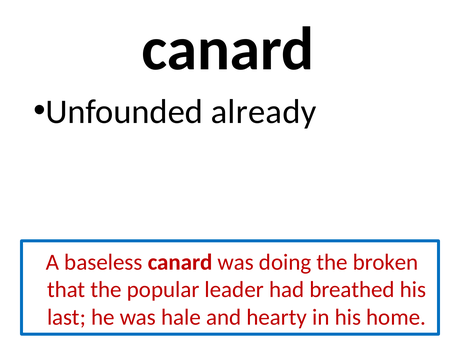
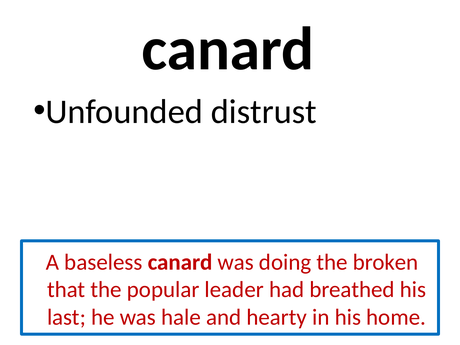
already: already -> distrust
